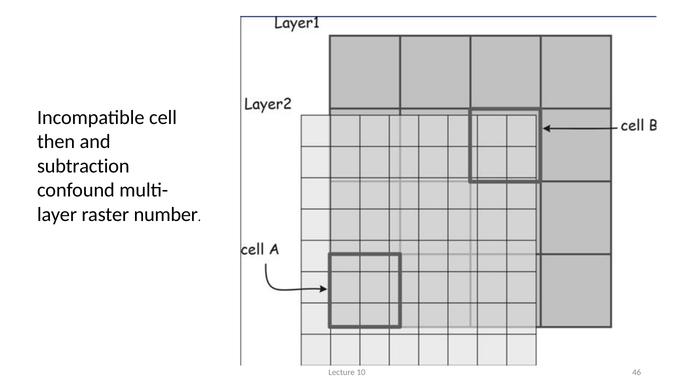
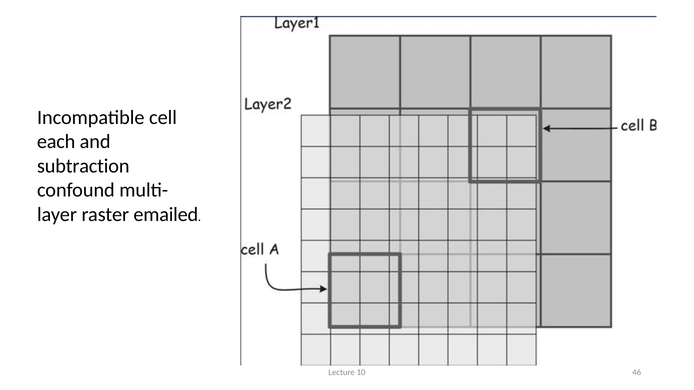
then: then -> each
number: number -> emailed
